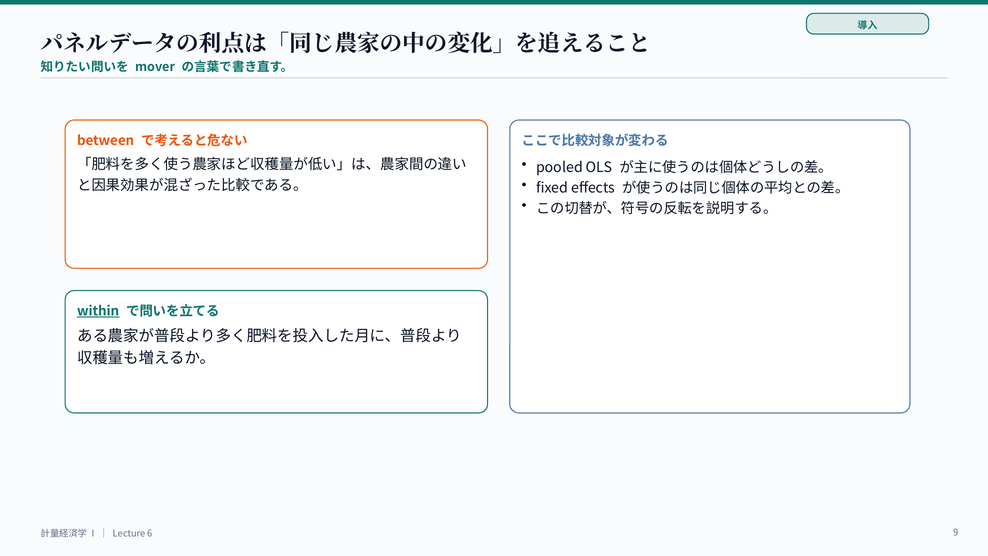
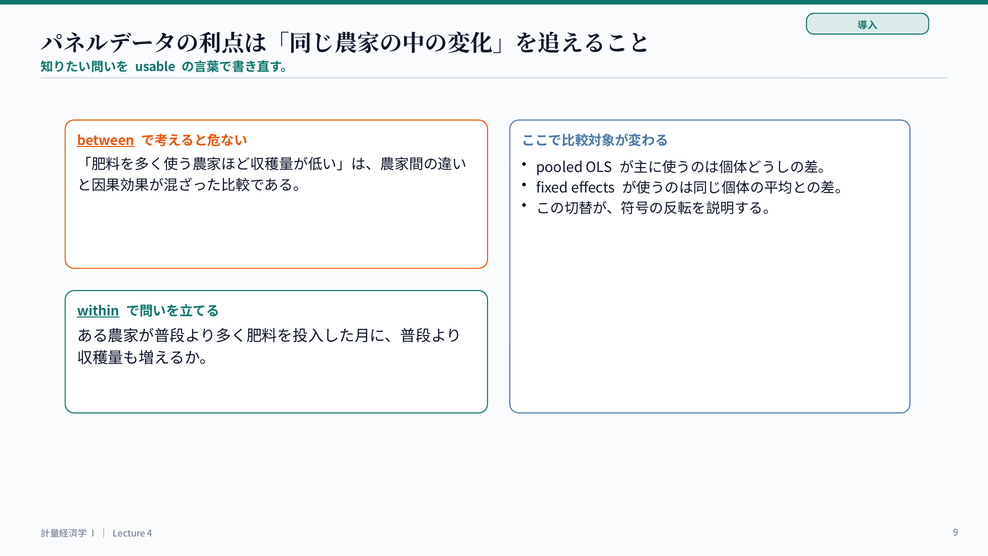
mover: mover -> usable
between underline: none -> present
6: 6 -> 4
